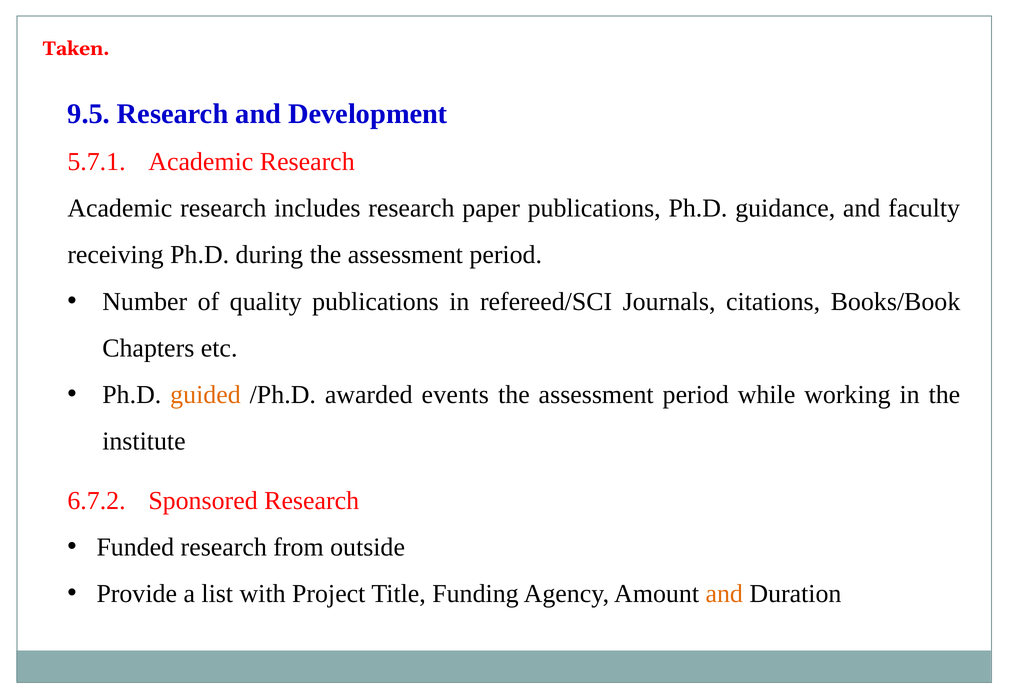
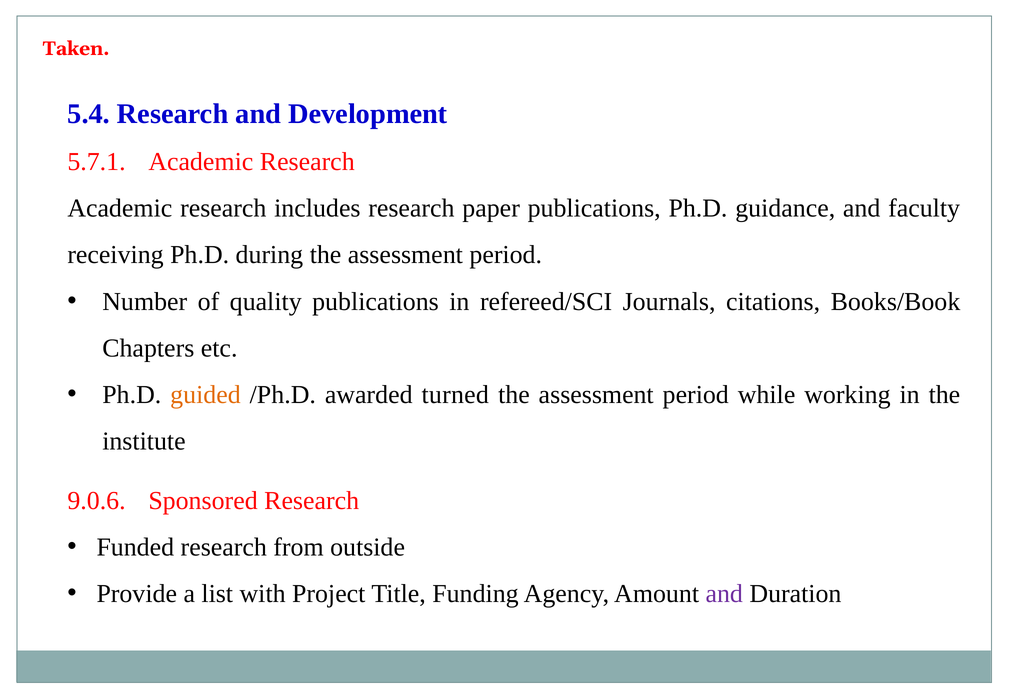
9.5: 9.5 -> 5.4
events: events -> turned
6.7.2: 6.7.2 -> 9.0.6
and at (724, 594) colour: orange -> purple
